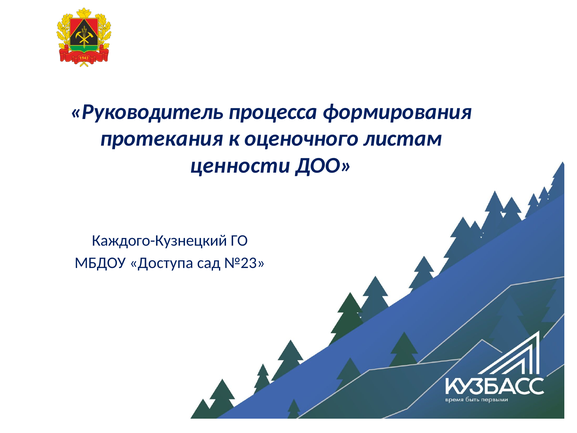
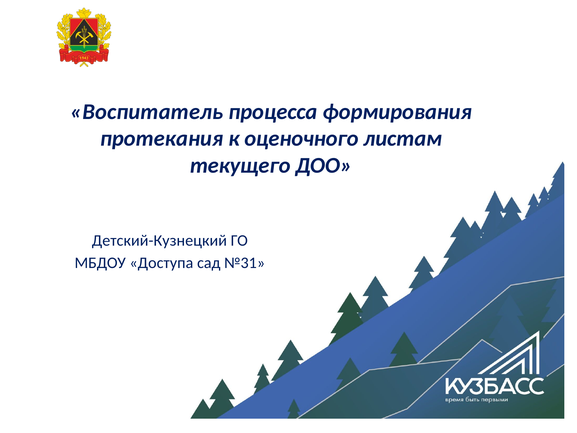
Руководитель: Руководитель -> Воспитатель
ценности: ценности -> текущего
Каждого-Кузнецкий: Каждого-Кузнецкий -> Детский-Кузнецкий
№23: №23 -> №31
